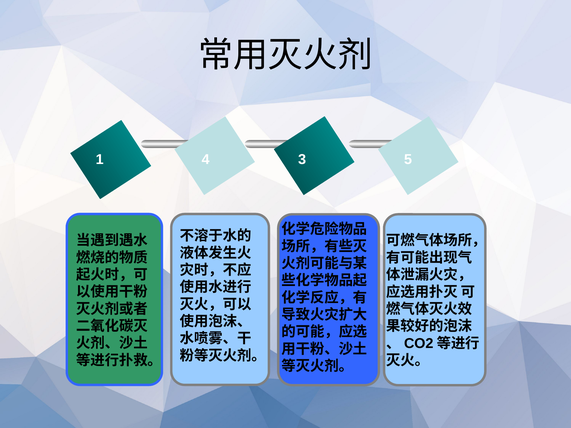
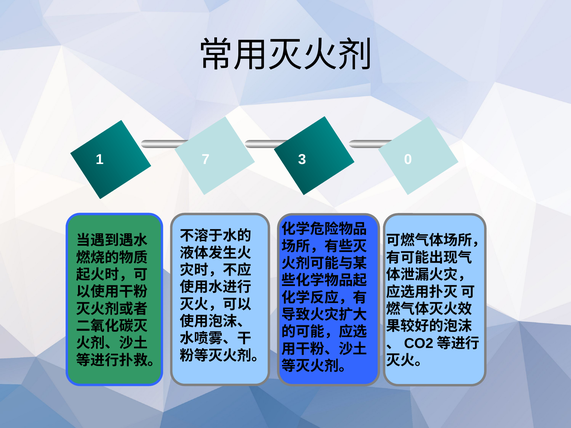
4: 4 -> 7
5: 5 -> 0
